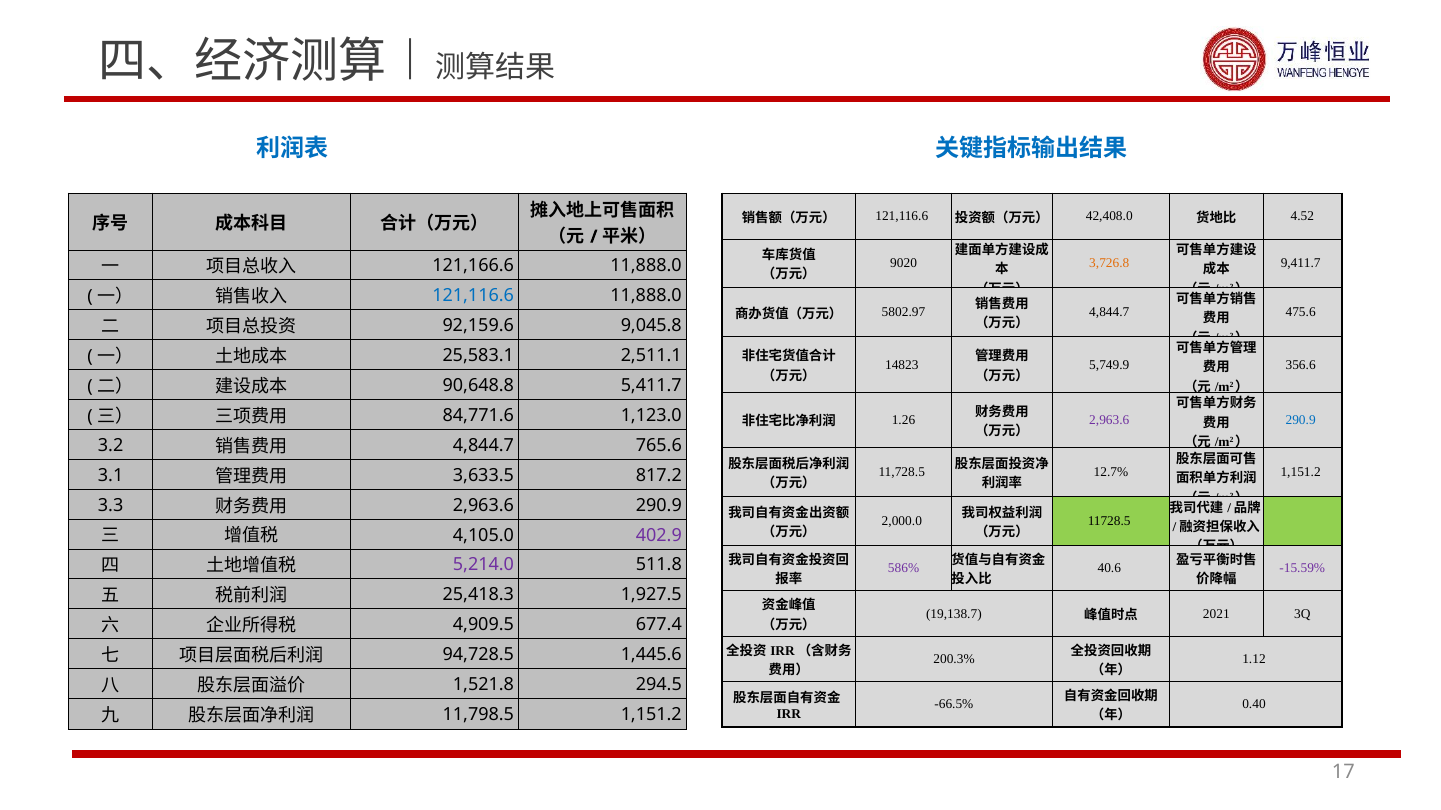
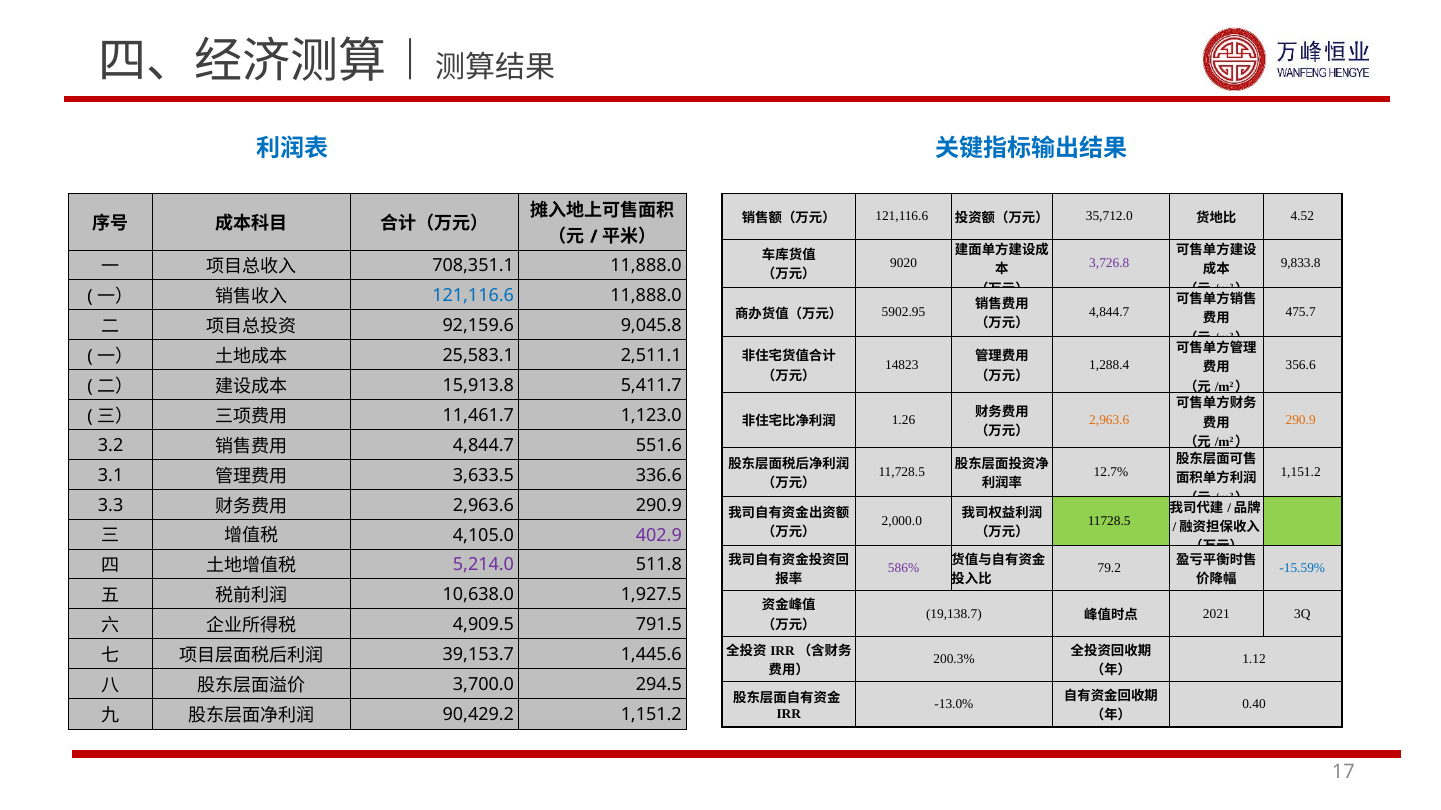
42,408.0: 42,408.0 -> 35,712.0
3,726.8 colour: orange -> purple
9,411.7: 9,411.7 -> 9,833.8
121,166.6: 121,166.6 -> 708,351.1
475.6: 475.6 -> 475.7
5802.97: 5802.97 -> 5902.95
5,749.9: 5,749.9 -> 1,288.4
90,648.8: 90,648.8 -> 15,913.8
84,771.6: 84,771.6 -> 11,461.7
2,963.6 at (1109, 420) colour: purple -> orange
290.9 at (1301, 420) colour: blue -> orange
765.6: 765.6 -> 551.6
817.2: 817.2 -> 336.6
40.6: 40.6 -> 79.2
-15.59% colour: purple -> blue
25,418.3: 25,418.3 -> 10,638.0
677.4: 677.4 -> 791.5
94,728.5: 94,728.5 -> 39,153.7
1,521.8: 1,521.8 -> 3,700.0
-66.5%: -66.5% -> -13.0%
11,798.5: 11,798.5 -> 90,429.2
